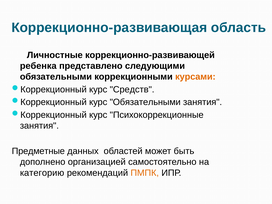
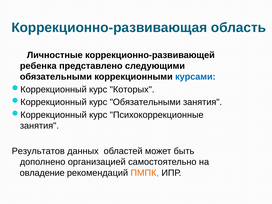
курсами colour: orange -> blue
Средств: Средств -> Которых
Предметные: Предметные -> Результатов
категорию: категорию -> овладение
